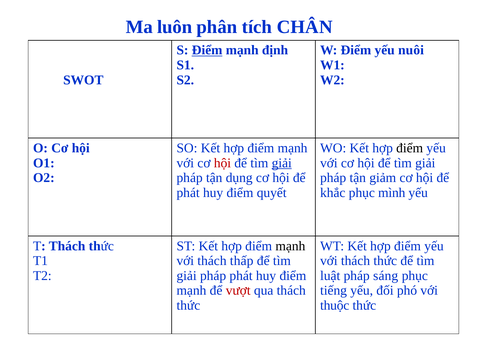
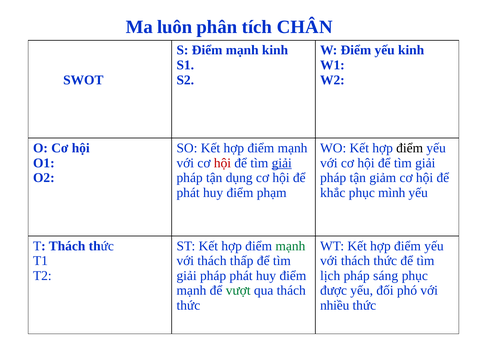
Điểm at (207, 50) underline: present -> none
mạnh định: định -> kinh
yếu nuôi: nuôi -> kinh
quyết: quyết -> phạm
mạnh at (290, 246) colour: black -> green
luật: luật -> lịch
vượt colour: red -> green
tiếng: tiếng -> được
thuộc: thuộc -> nhiều
